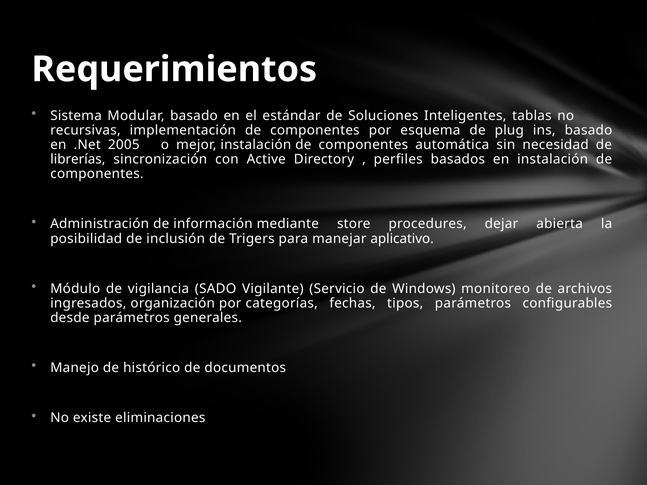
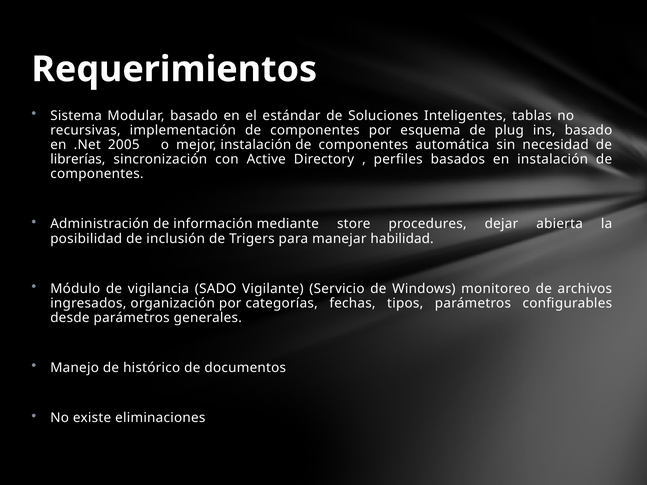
aplicativo: aplicativo -> habilidad
